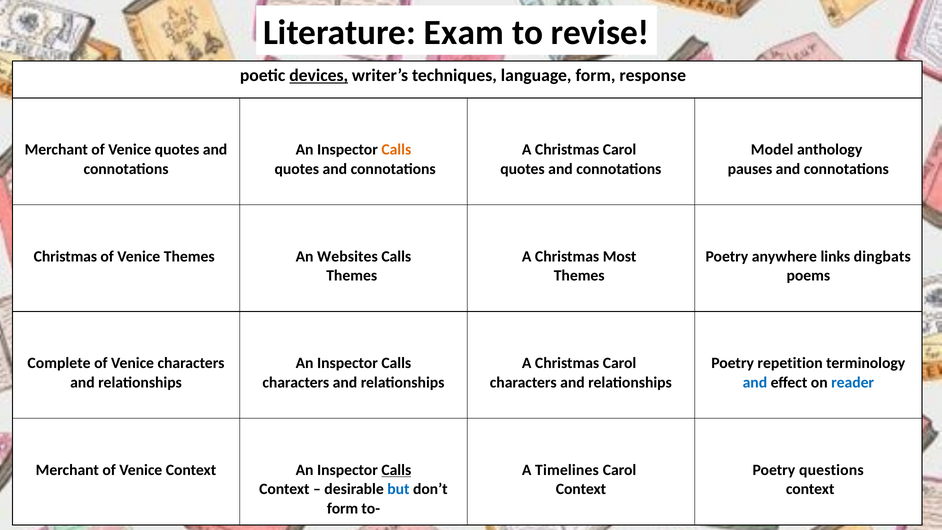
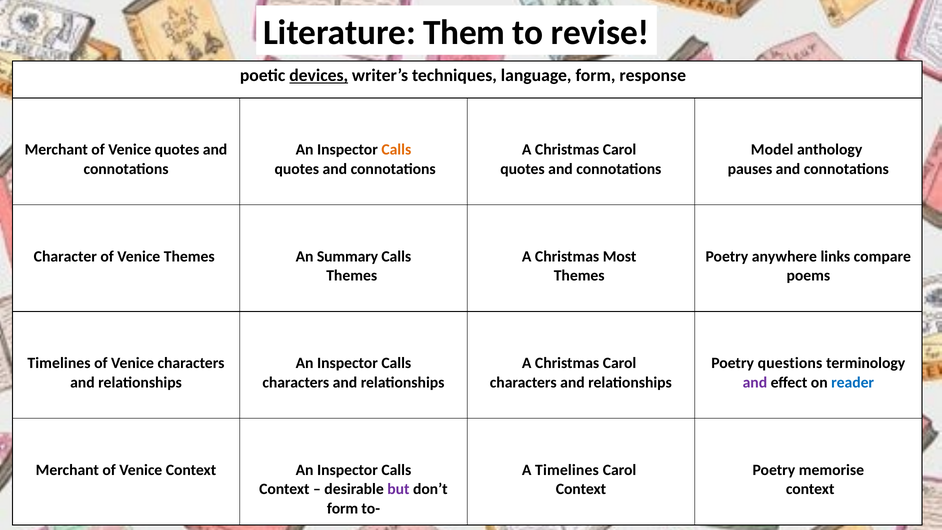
Exam: Exam -> Them
Christmas at (65, 256): Christmas -> Character
Websites: Websites -> Summary
dingbats: dingbats -> compare
Complete at (59, 363): Complete -> Timelines
repetition: repetition -> questions
and at (755, 382) colour: blue -> purple
Calls at (396, 470) underline: present -> none
questions: questions -> memorise
but colour: blue -> purple
